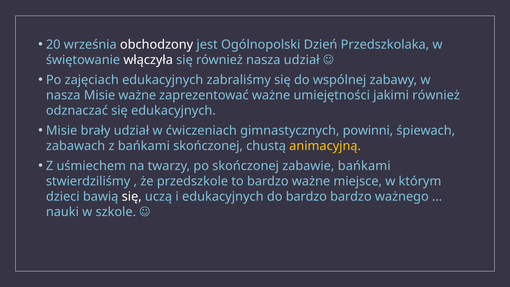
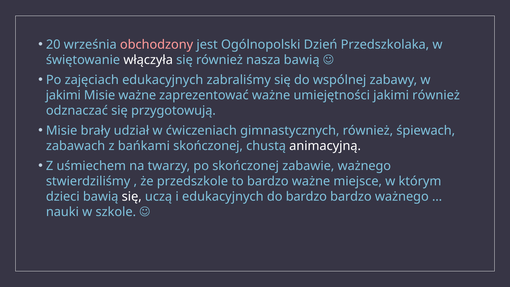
obchodzony colour: white -> pink
nasza udział: udział -> bawią
nasza at (63, 95): nasza -> jakimi
się edukacyjnych: edukacyjnych -> przygotowują
gimnastycznych powinni: powinni -> również
animacyjną colour: yellow -> white
zabawie bańkami: bańkami -> ważnego
